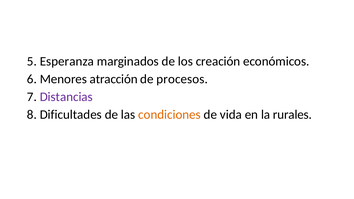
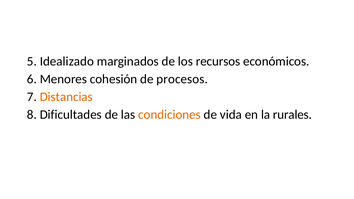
Esperanza: Esperanza -> Idealizado
creación: creación -> recursos
atracción: atracción -> cohesión
Distancias colour: purple -> orange
